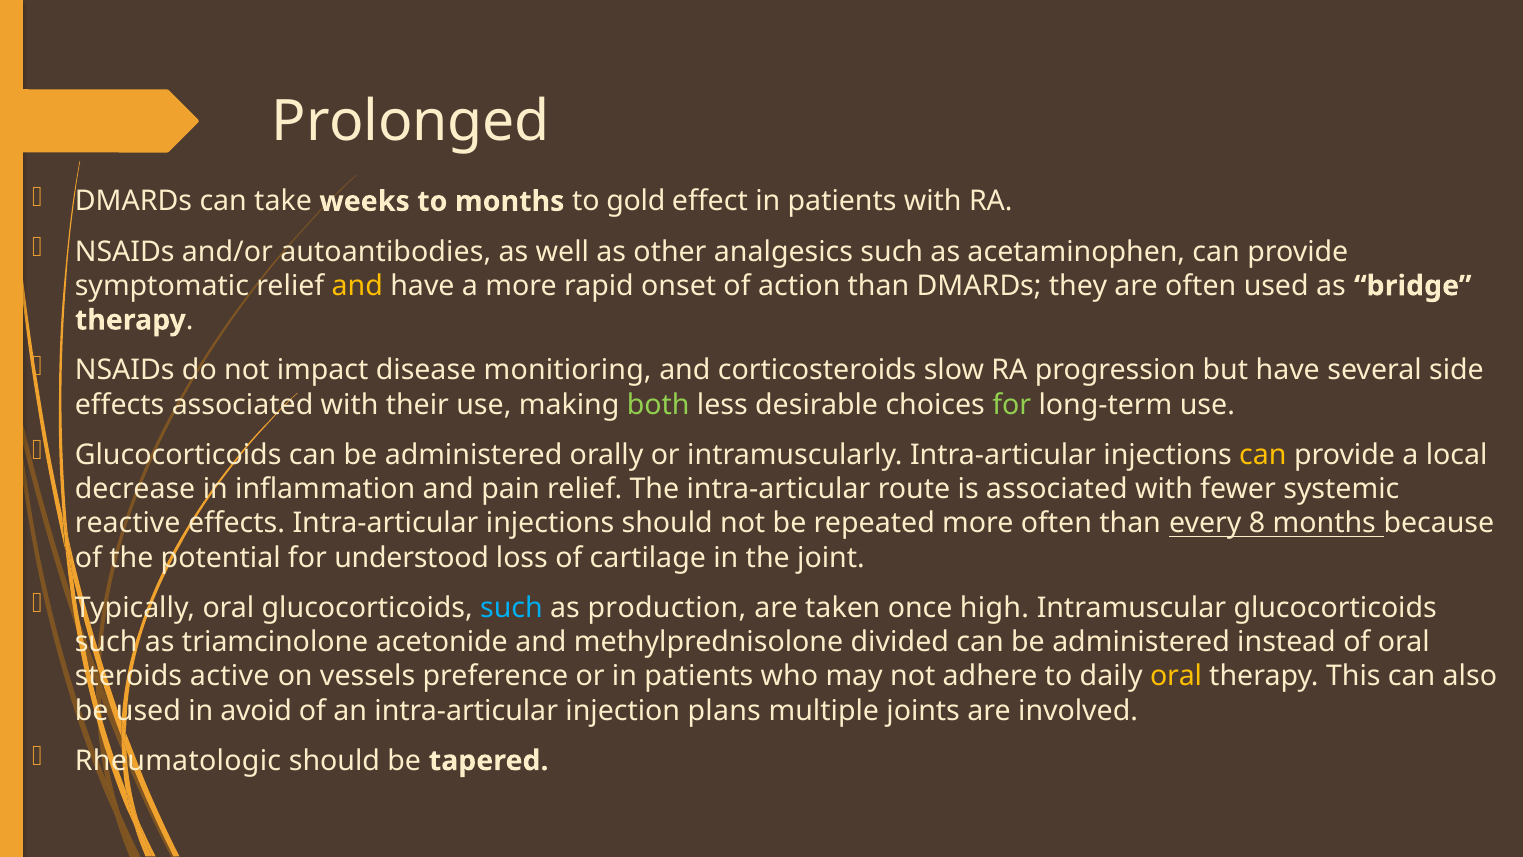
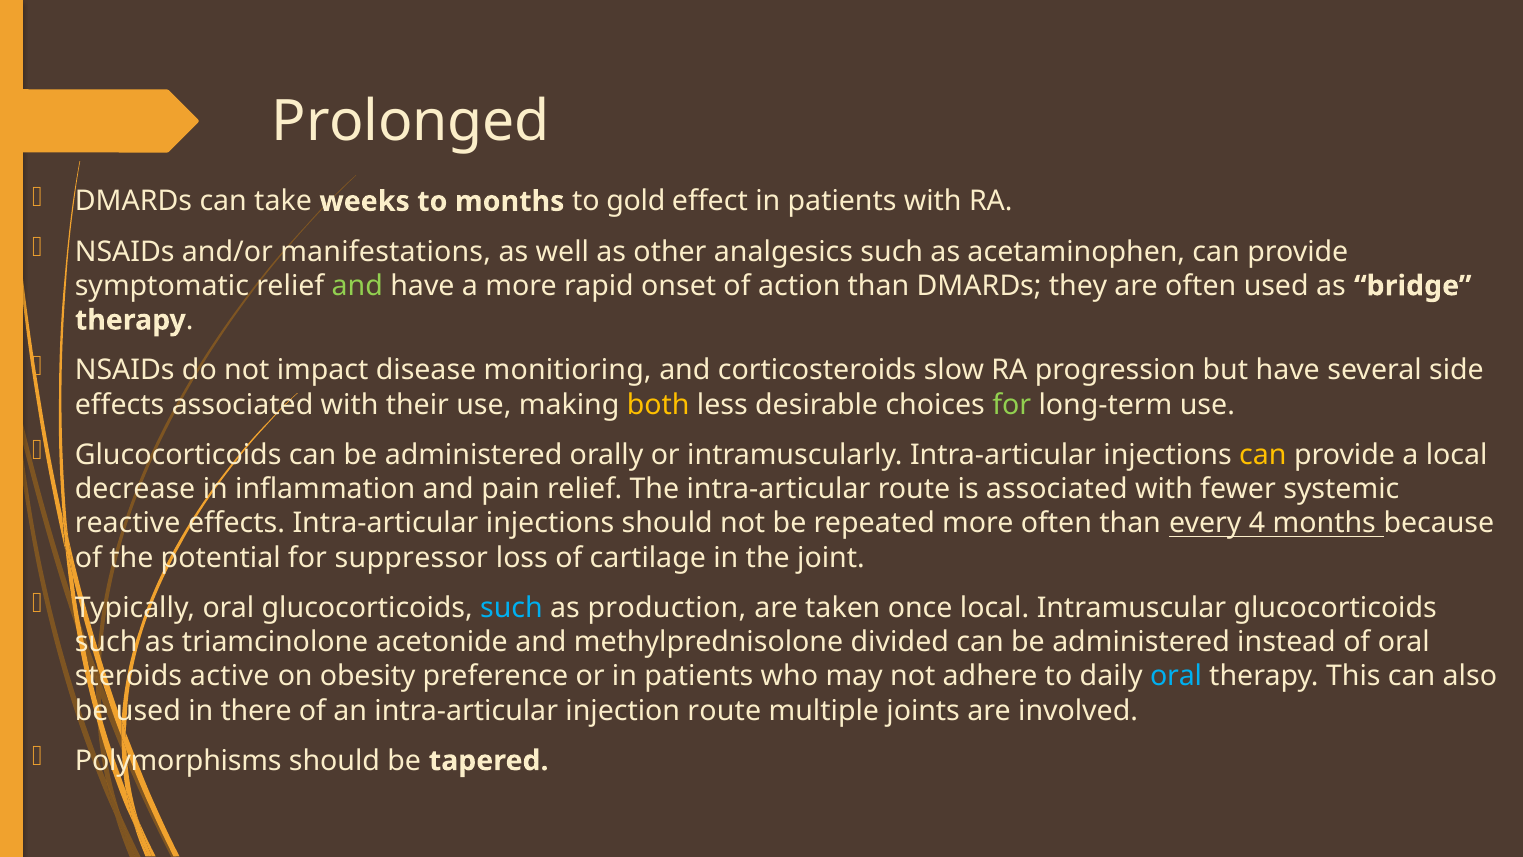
autoantibodies: autoantibodies -> manifestations
and at (357, 286) colour: yellow -> light green
both colour: light green -> yellow
8: 8 -> 4
understood: understood -> suppressor
once high: high -> local
vessels: vessels -> obesity
oral at (1176, 676) colour: yellow -> light blue
avoid: avoid -> there
injection plans: plans -> route
Rheumatologic: Rheumatologic -> Polymorphisms
